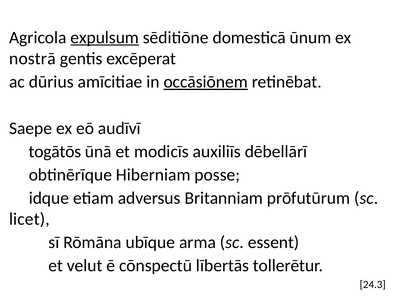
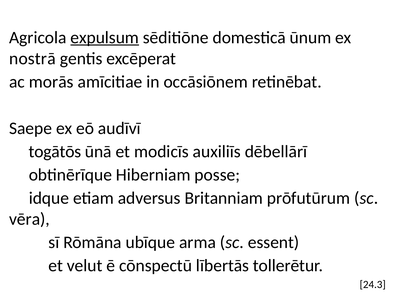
dūrius: dūrius -> morās
occāsiōnem underline: present -> none
licet: licet -> vēra
